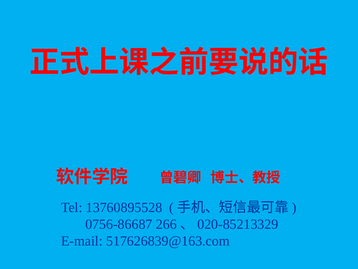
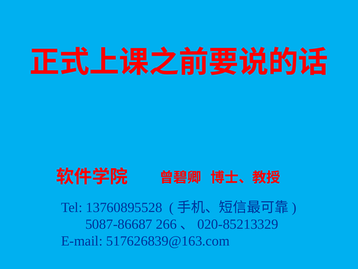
0756-86687: 0756-86687 -> 5087-86687
